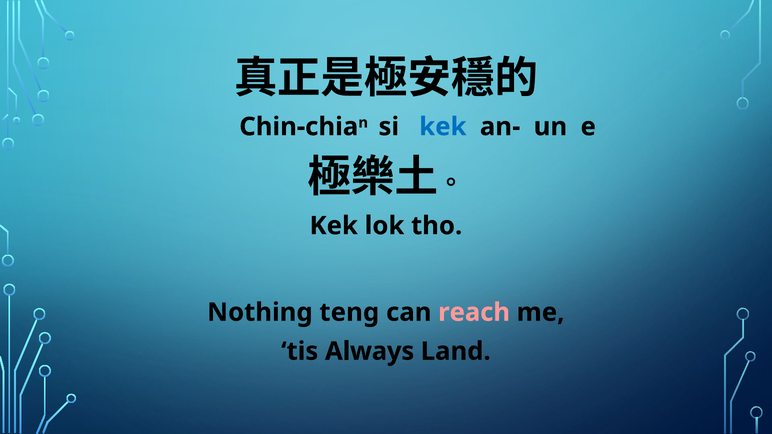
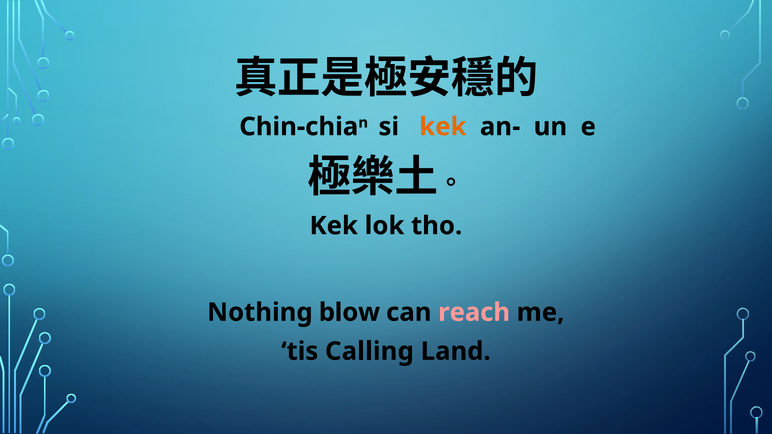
kek at (443, 127) colour: blue -> orange
teng: teng -> blow
Always: Always -> Calling
